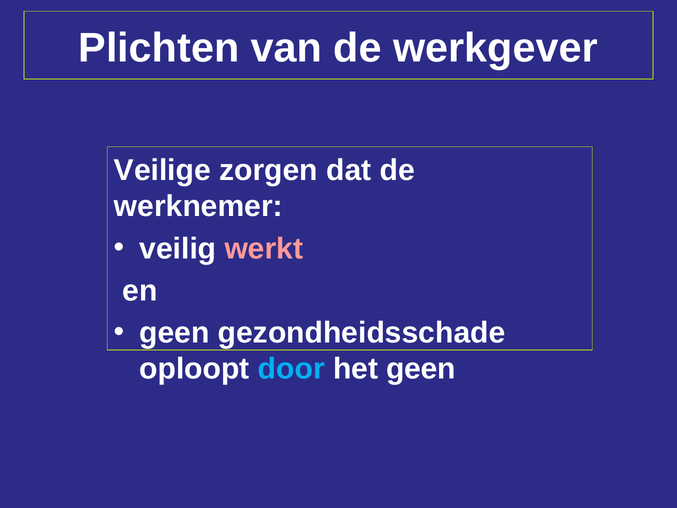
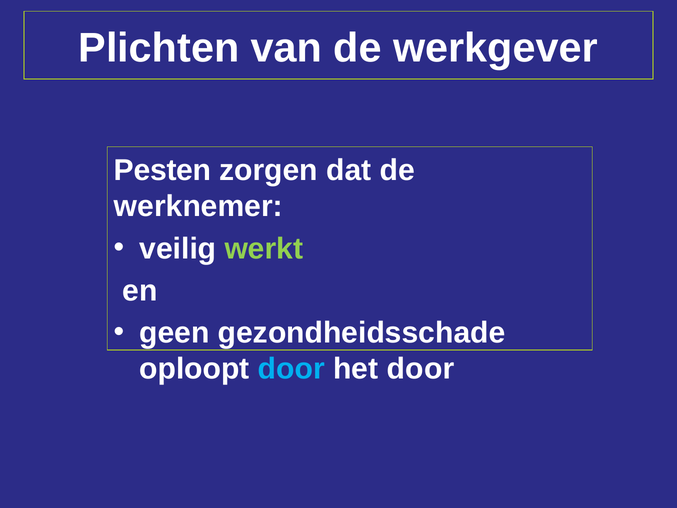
Veilige: Veilige -> Pesten
werkt colour: pink -> light green
het geen: geen -> door
